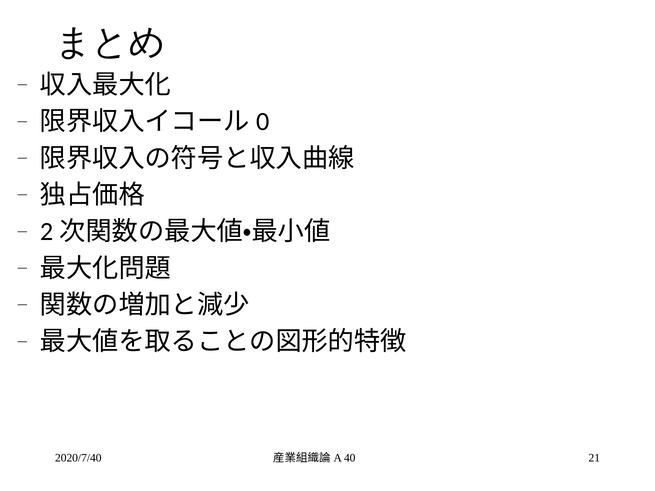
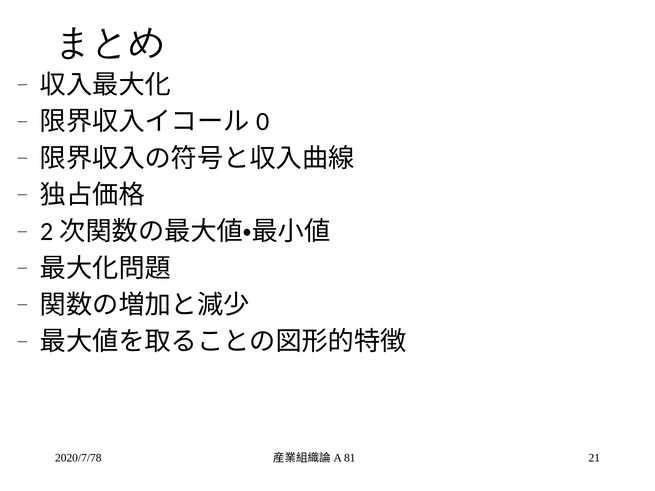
2020/7/40: 2020/7/40 -> 2020/7/78
40: 40 -> 81
